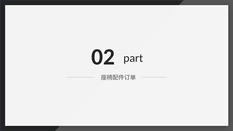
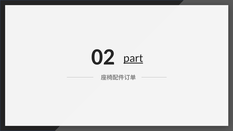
part underline: none -> present
